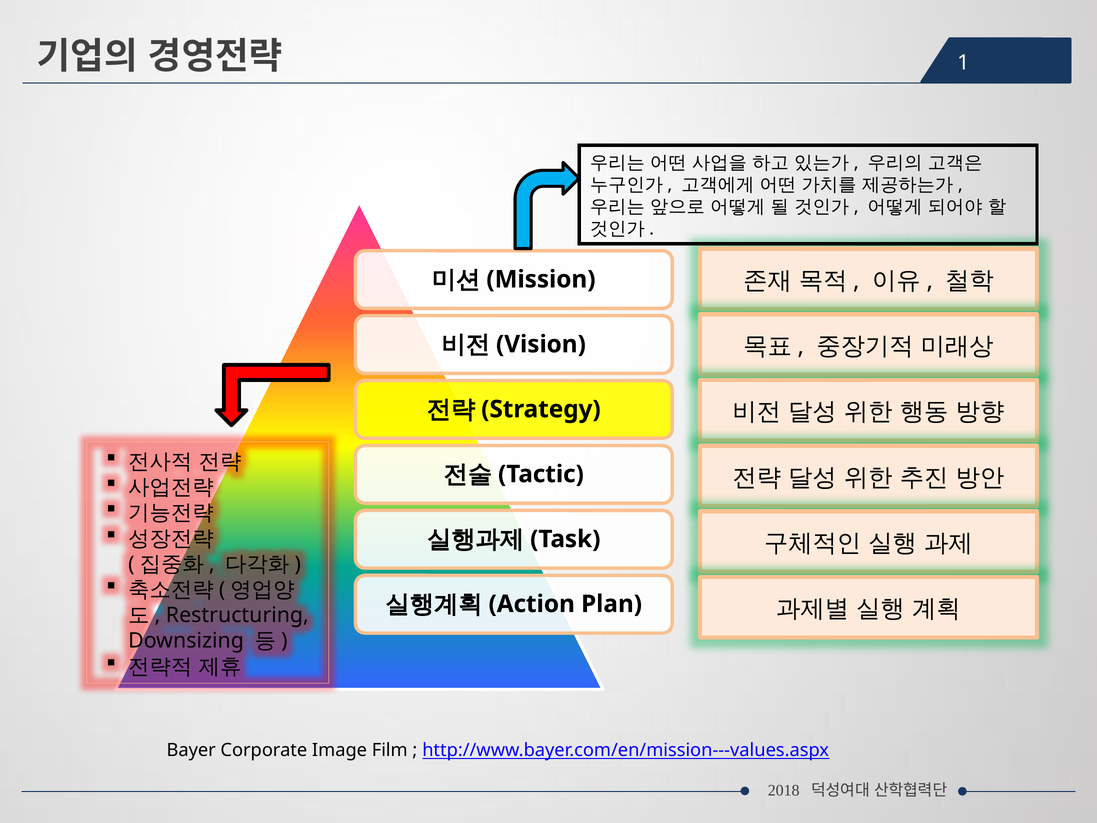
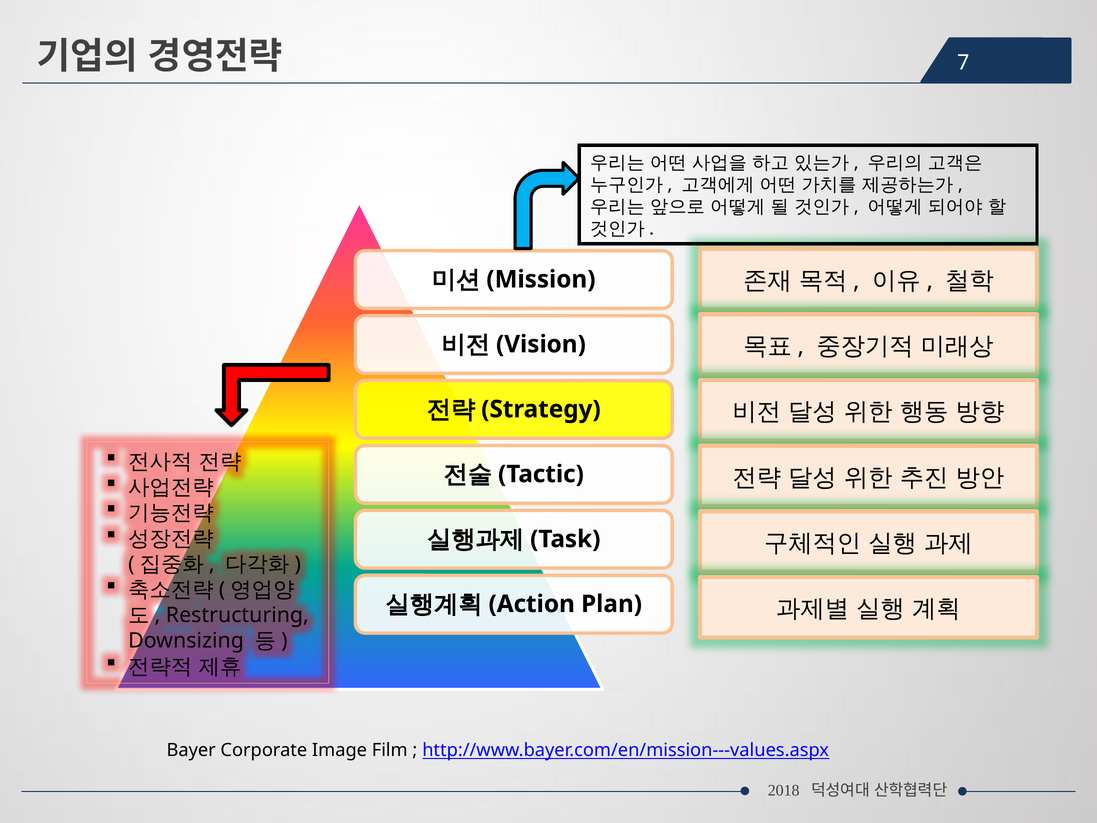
1: 1 -> 7
